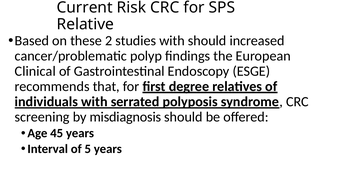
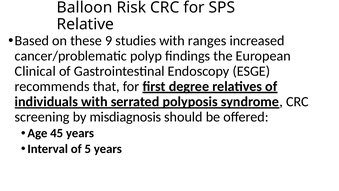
Current: Current -> Balloon
2: 2 -> 9
with should: should -> ranges
